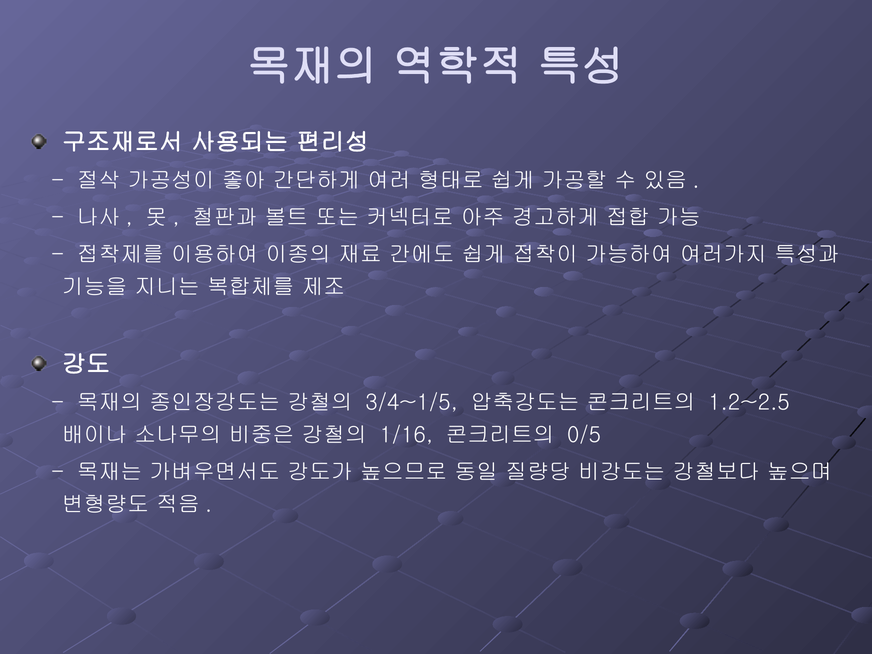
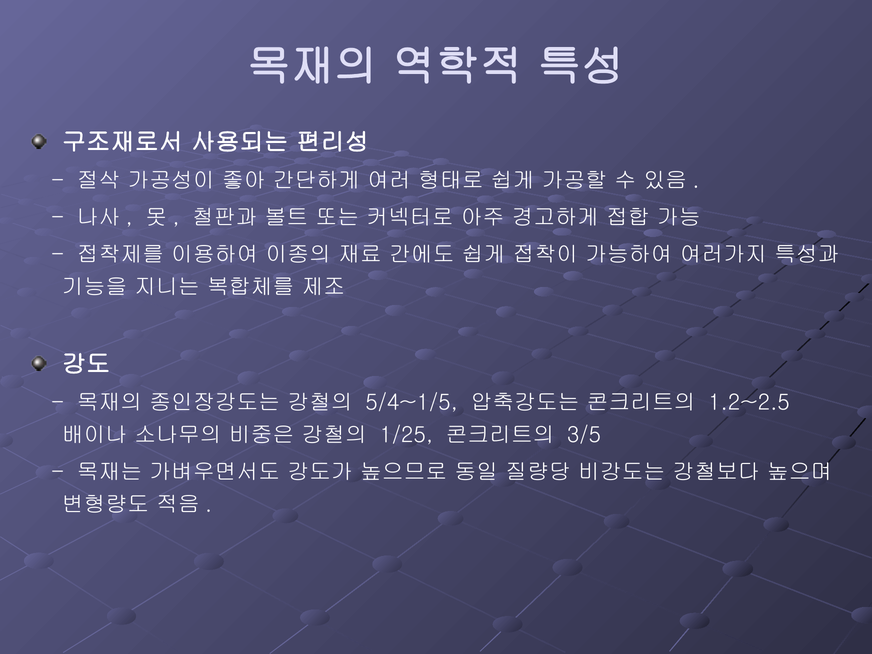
3/4~1/5: 3/4~1/5 -> 5/4~1/5
1/16: 1/16 -> 1/25
0/5: 0/5 -> 3/5
